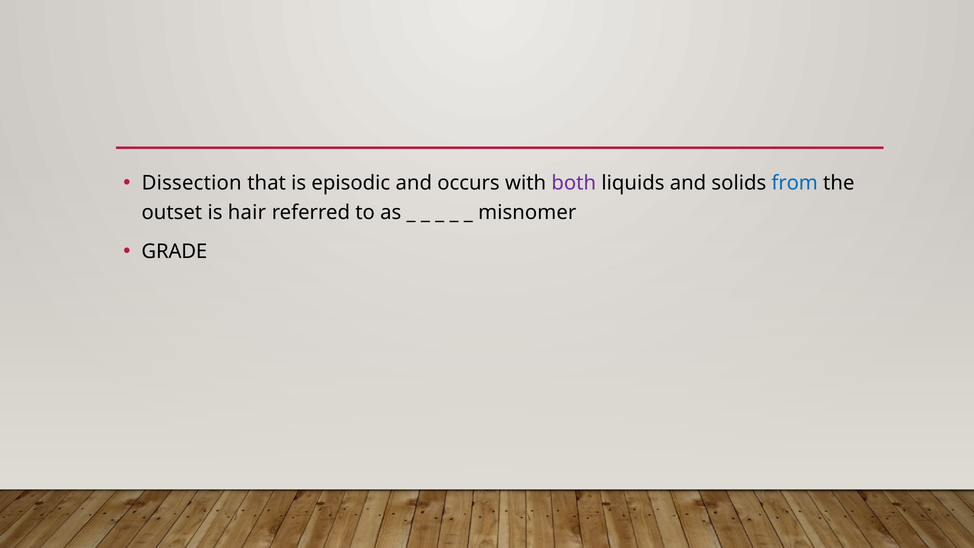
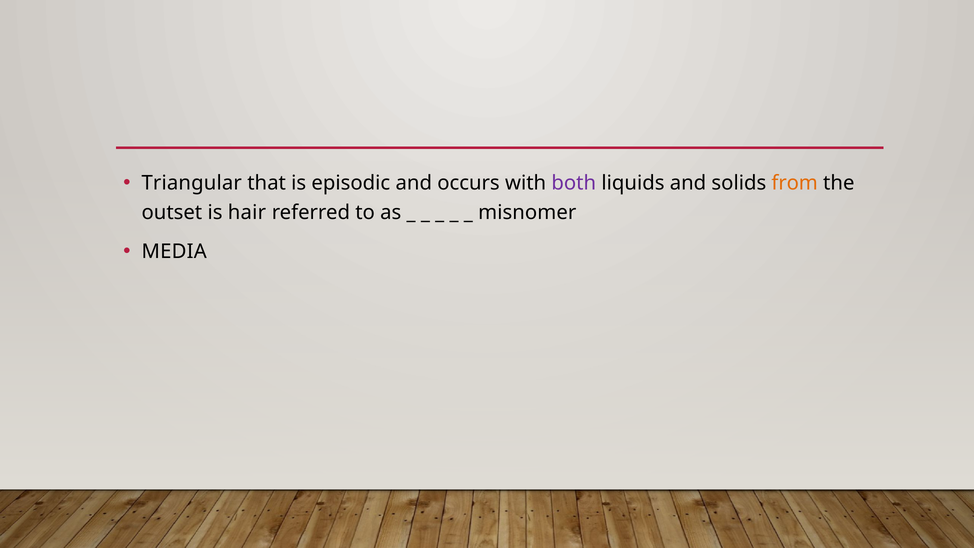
Dissection: Dissection -> Triangular
from colour: blue -> orange
GRADE: GRADE -> MEDIA
